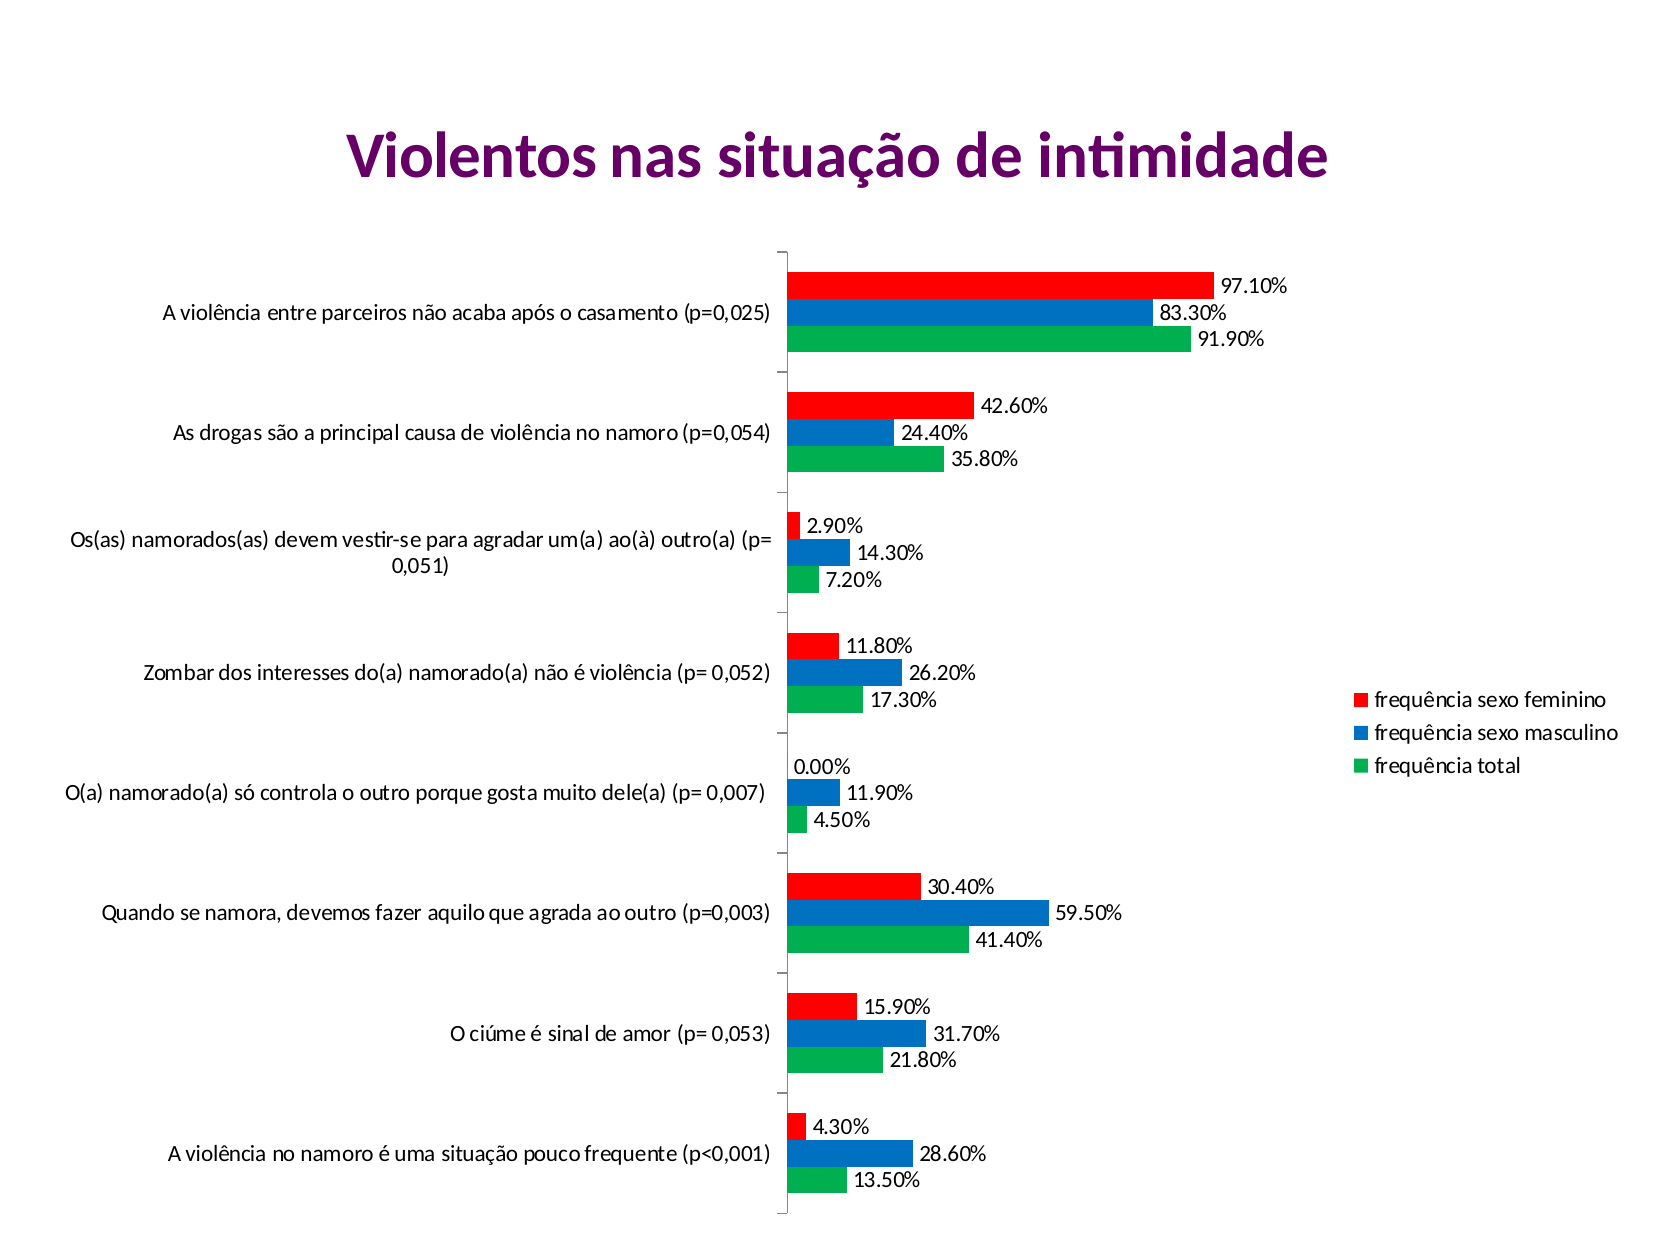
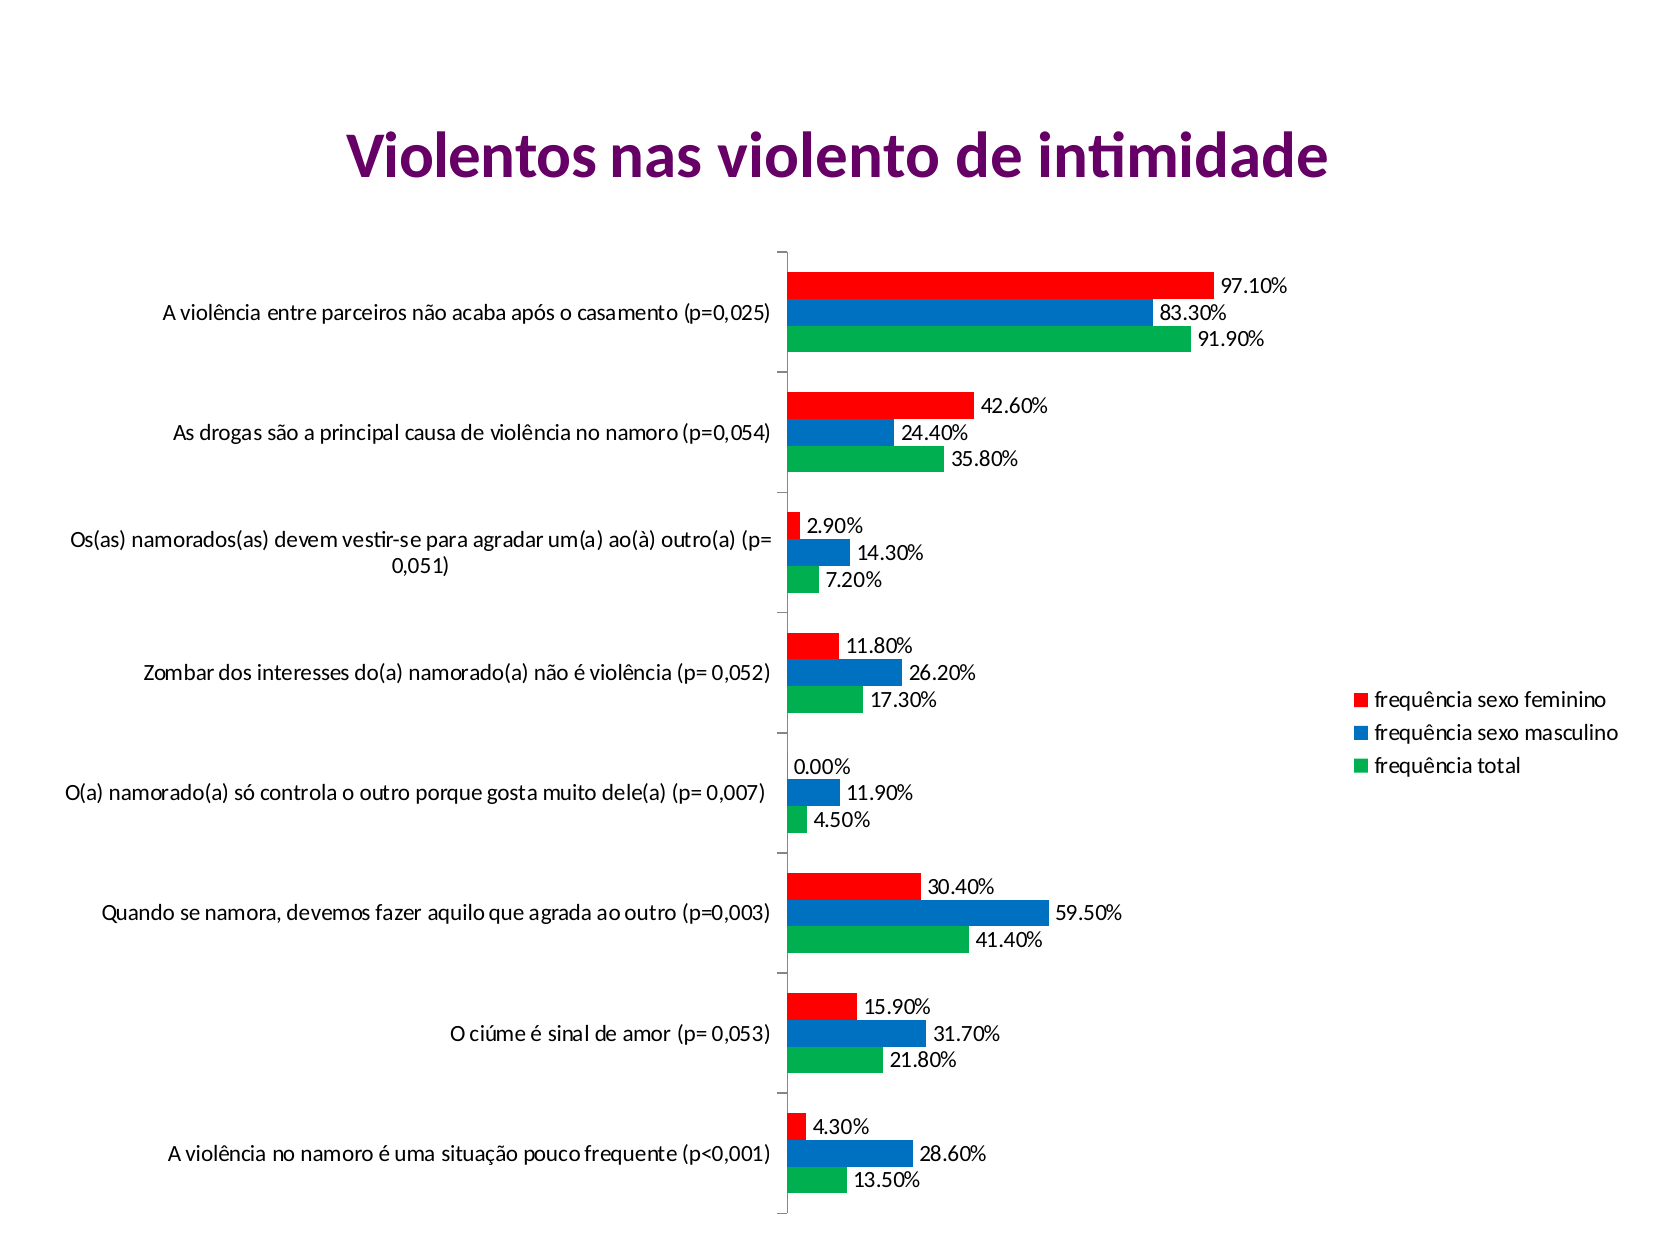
nas situação: situação -> violento
